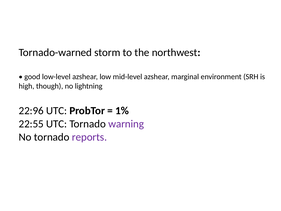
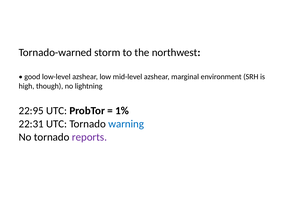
22:96: 22:96 -> 22:95
22:55: 22:55 -> 22:31
warning colour: purple -> blue
